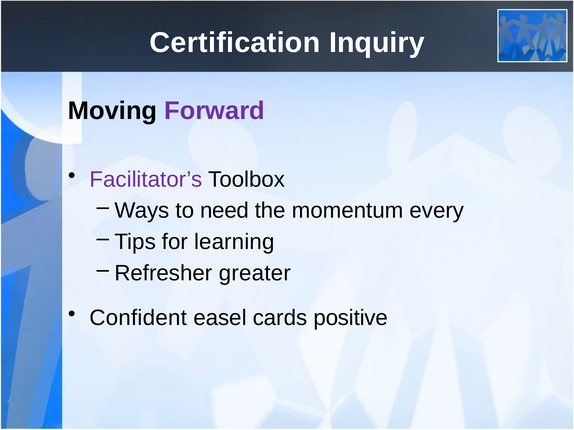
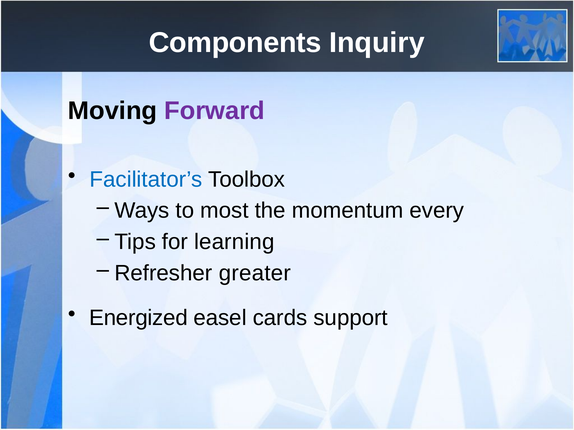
Certification: Certification -> Components
Facilitator’s colour: purple -> blue
need: need -> most
Confident: Confident -> Energized
positive: positive -> support
